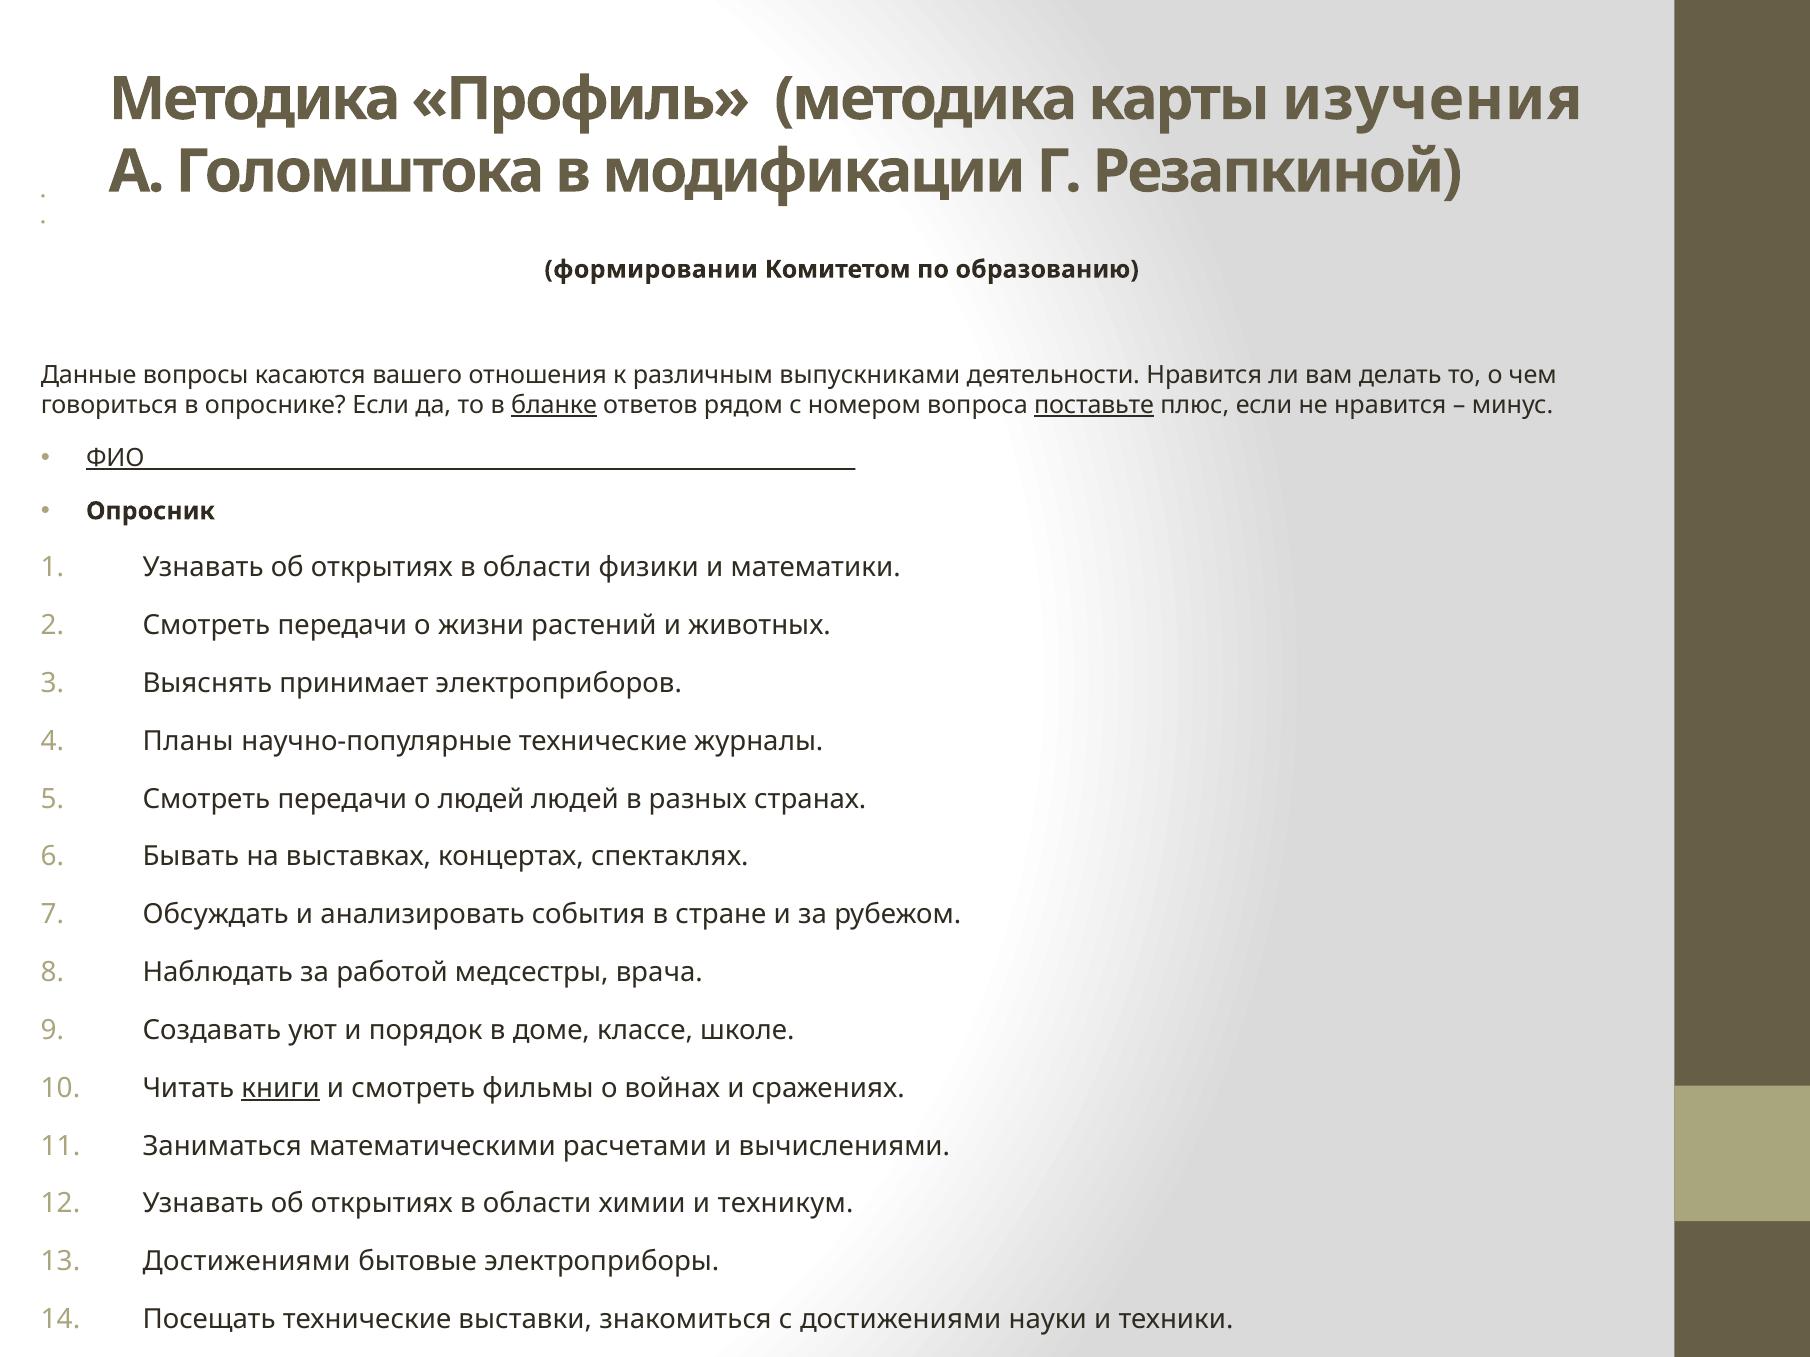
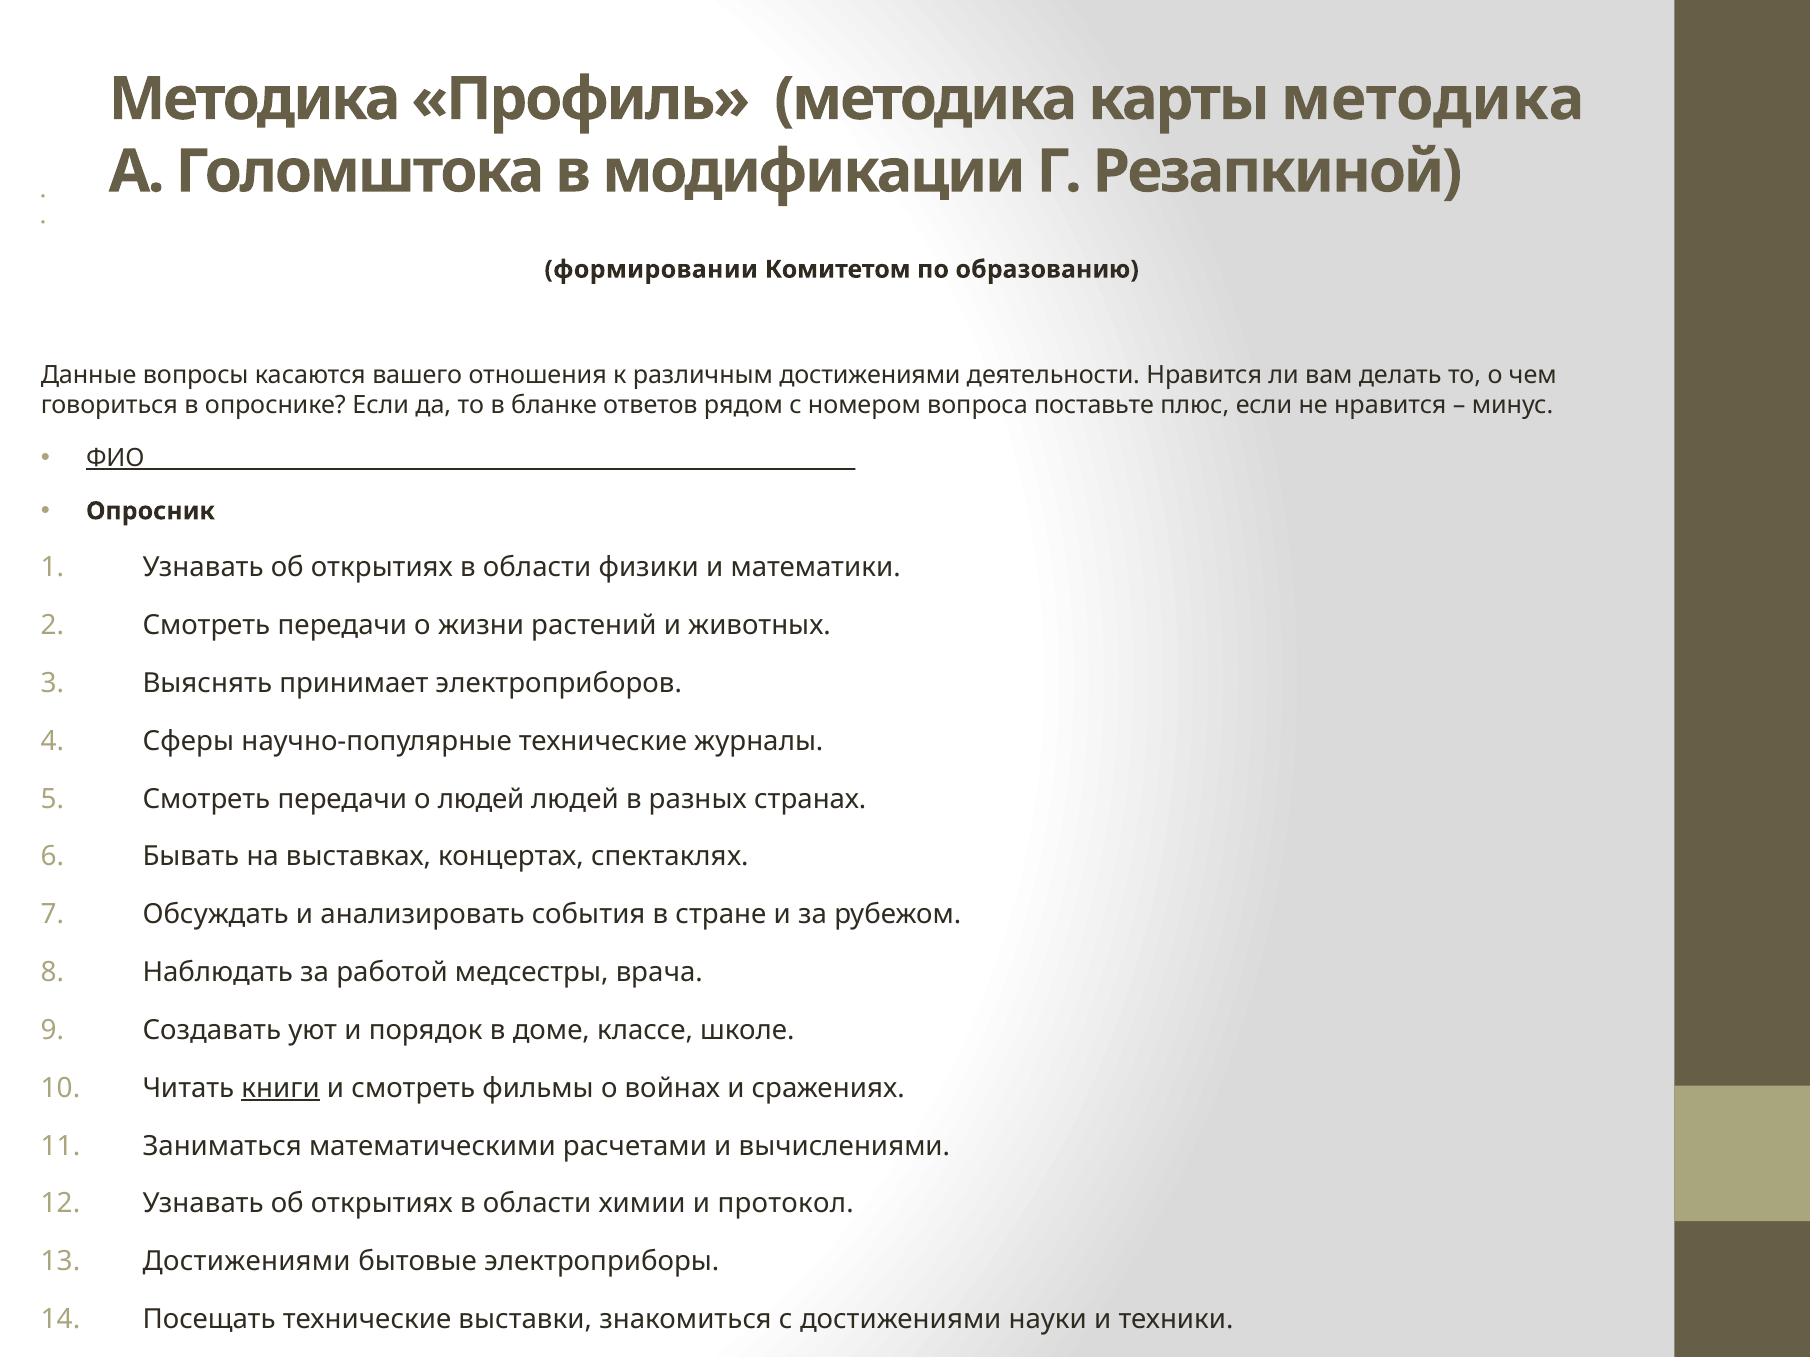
карты изучения: изучения -> методика
различным выпускниками: выпускниками -> достижениями
бланке underline: present -> none
поставьте underline: present -> none
Планы: Планы -> Сферы
техникум: техникум -> протокол
